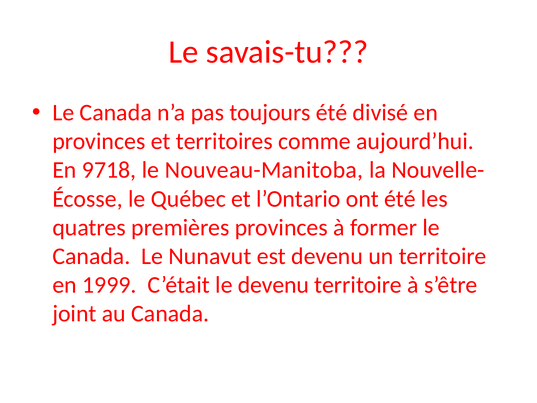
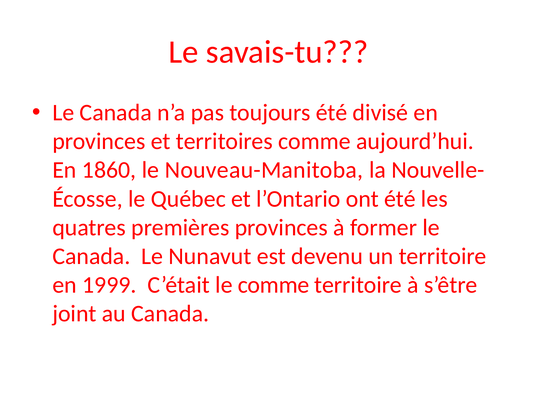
9718: 9718 -> 1860
le devenu: devenu -> comme
